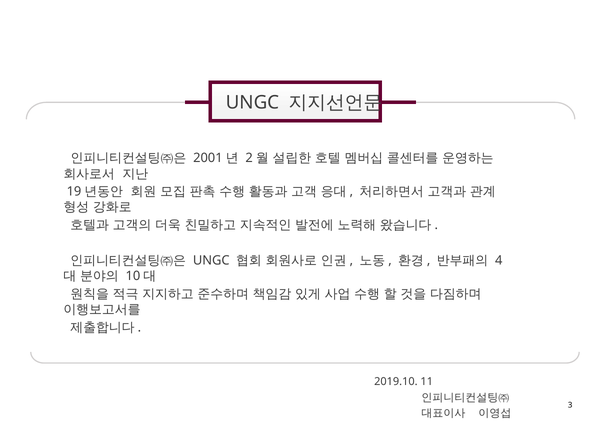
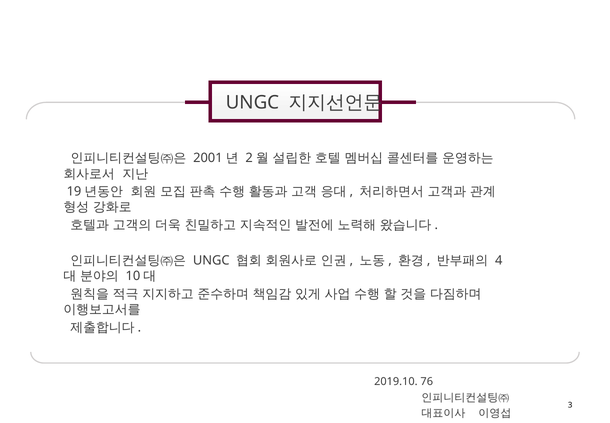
11: 11 -> 76
